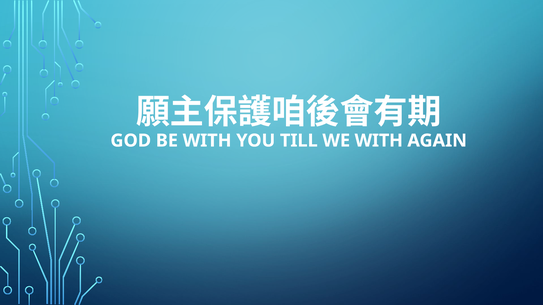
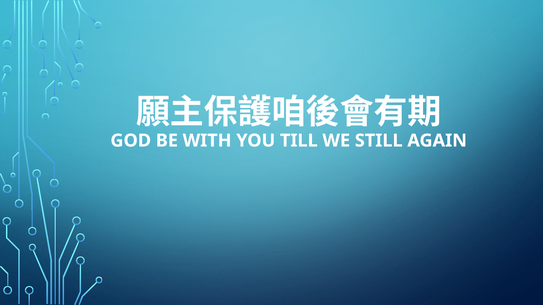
WE WITH: WITH -> STILL
